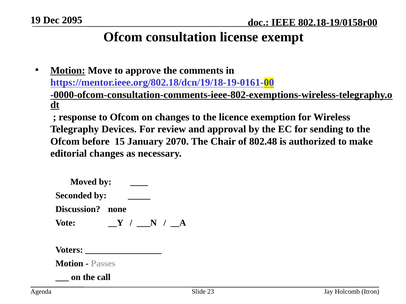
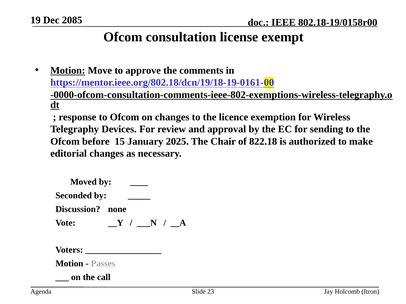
2095: 2095 -> 2085
2070: 2070 -> 2025
802.48: 802.48 -> 822.18
